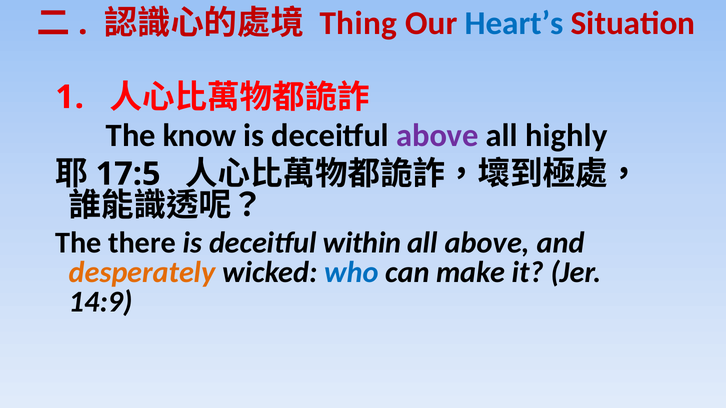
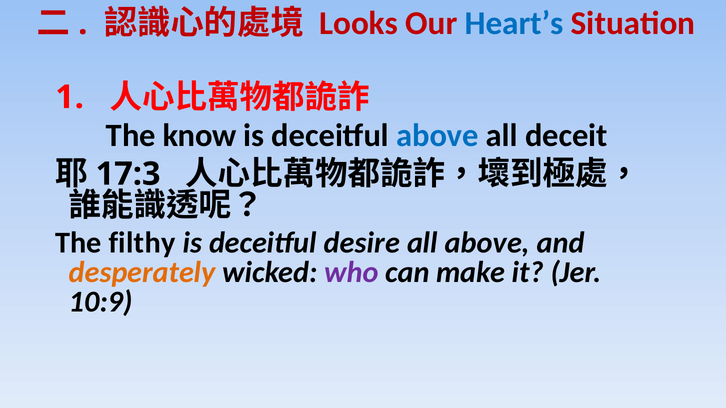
Thing: Thing -> Looks
above at (437, 136) colour: purple -> blue
highly: highly -> deceit
17:5: 17:5 -> 17:3
there: there -> filthy
within: within -> desire
who colour: blue -> purple
14:9: 14:9 -> 10:9
